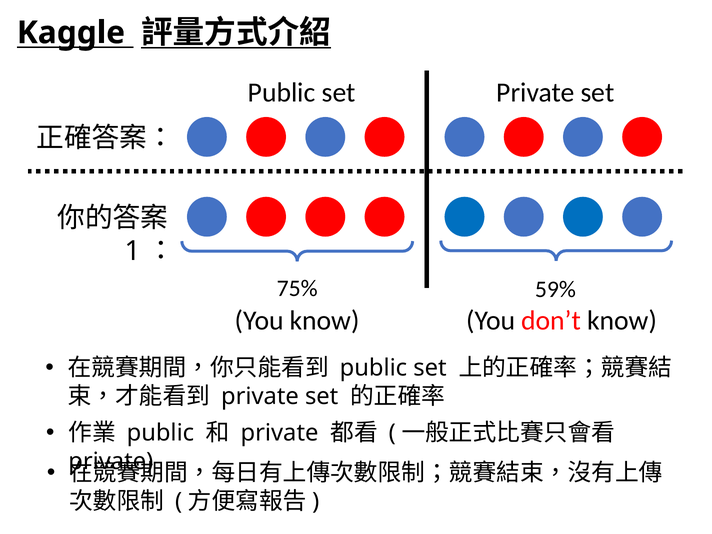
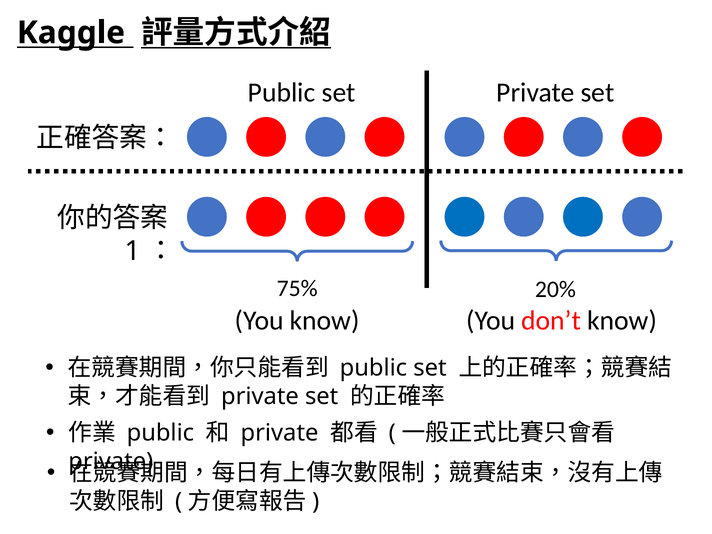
59%: 59% -> 20%
